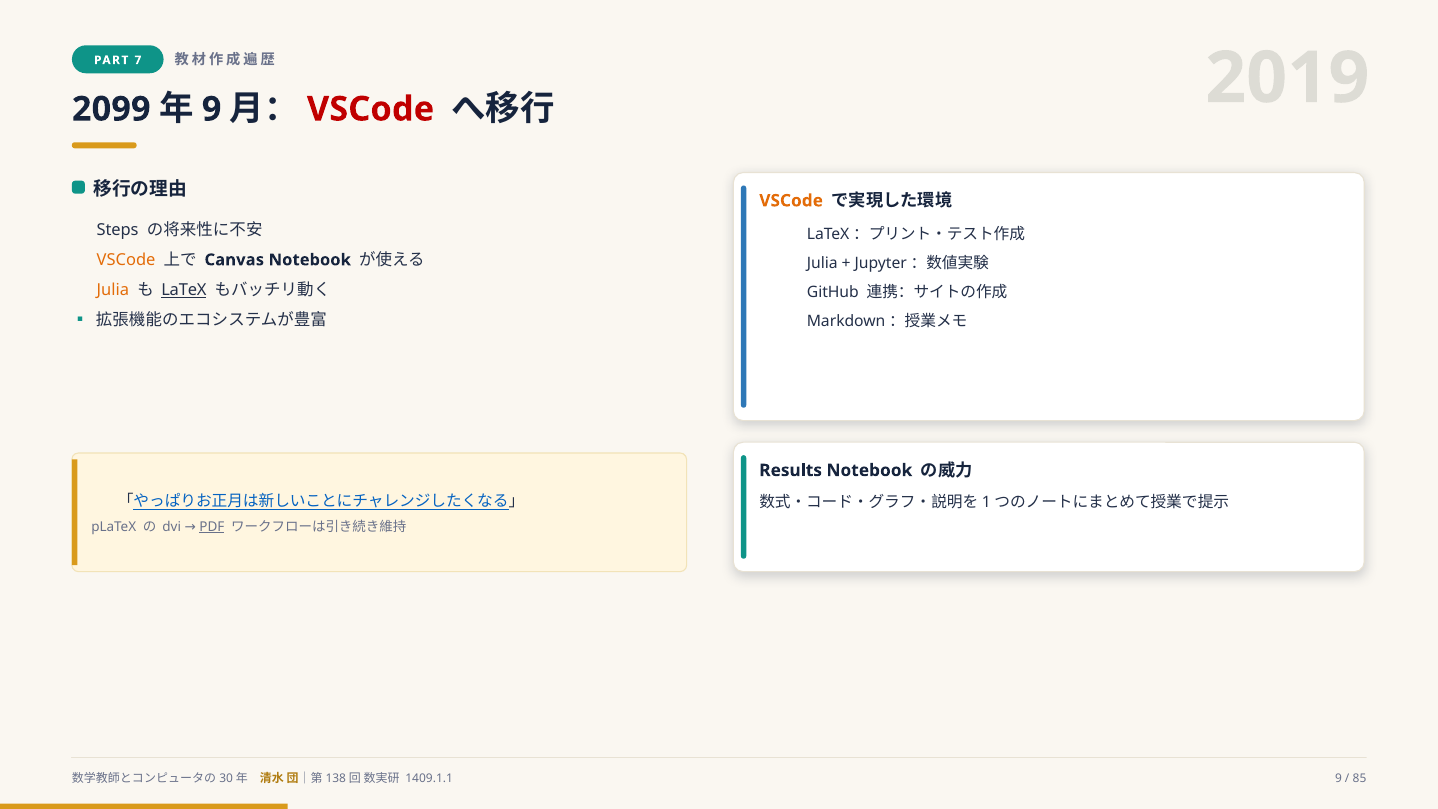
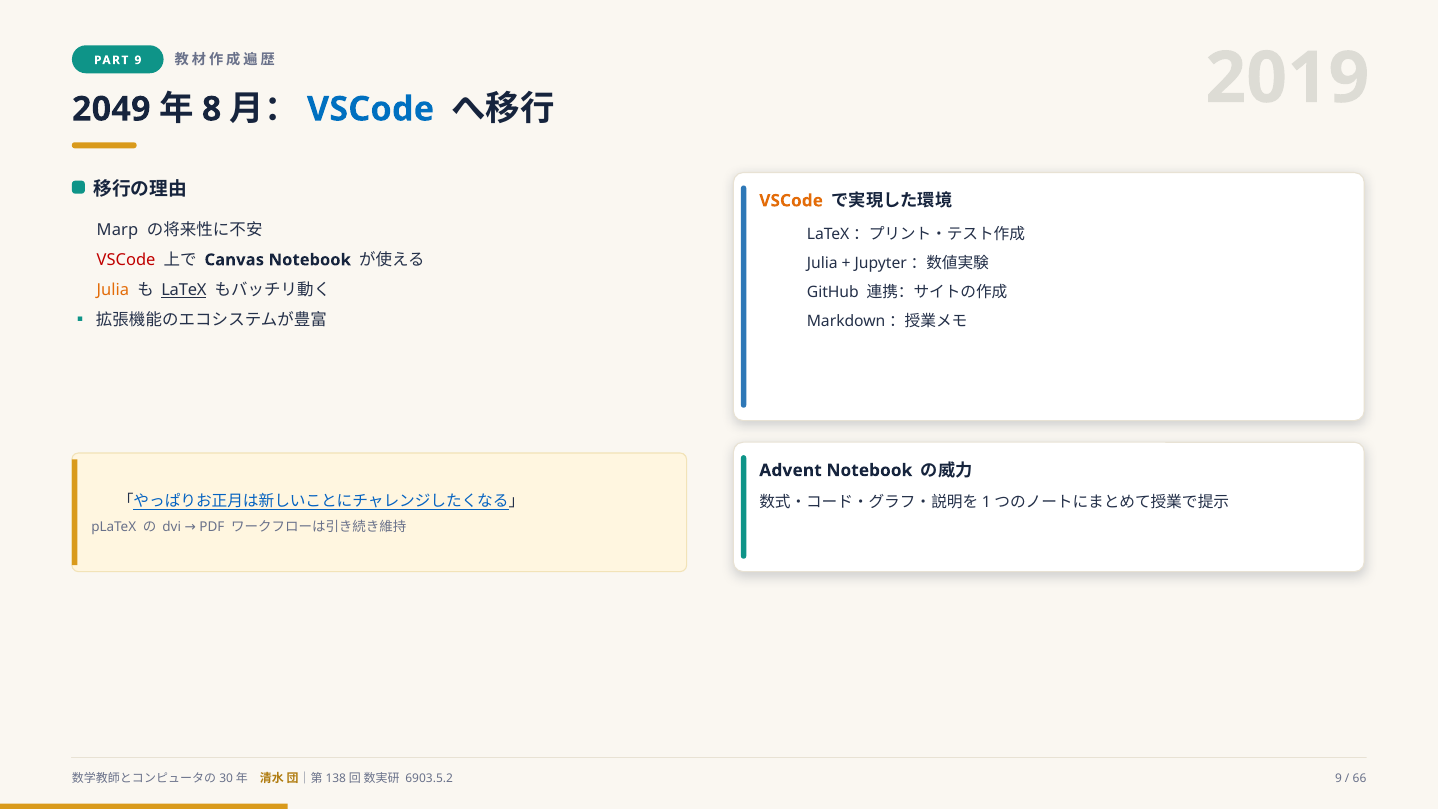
PART 7: 7 -> 9
2099: 2099 -> 2049
9 at (212, 109): 9 -> 8
VSCode at (371, 109) colour: red -> blue
Steps: Steps -> Marp
VSCode at (126, 260) colour: orange -> red
Results: Results -> Advent
PDF underline: present -> none
1409.1.1: 1409.1.1 -> 6903.5.2
85: 85 -> 66
